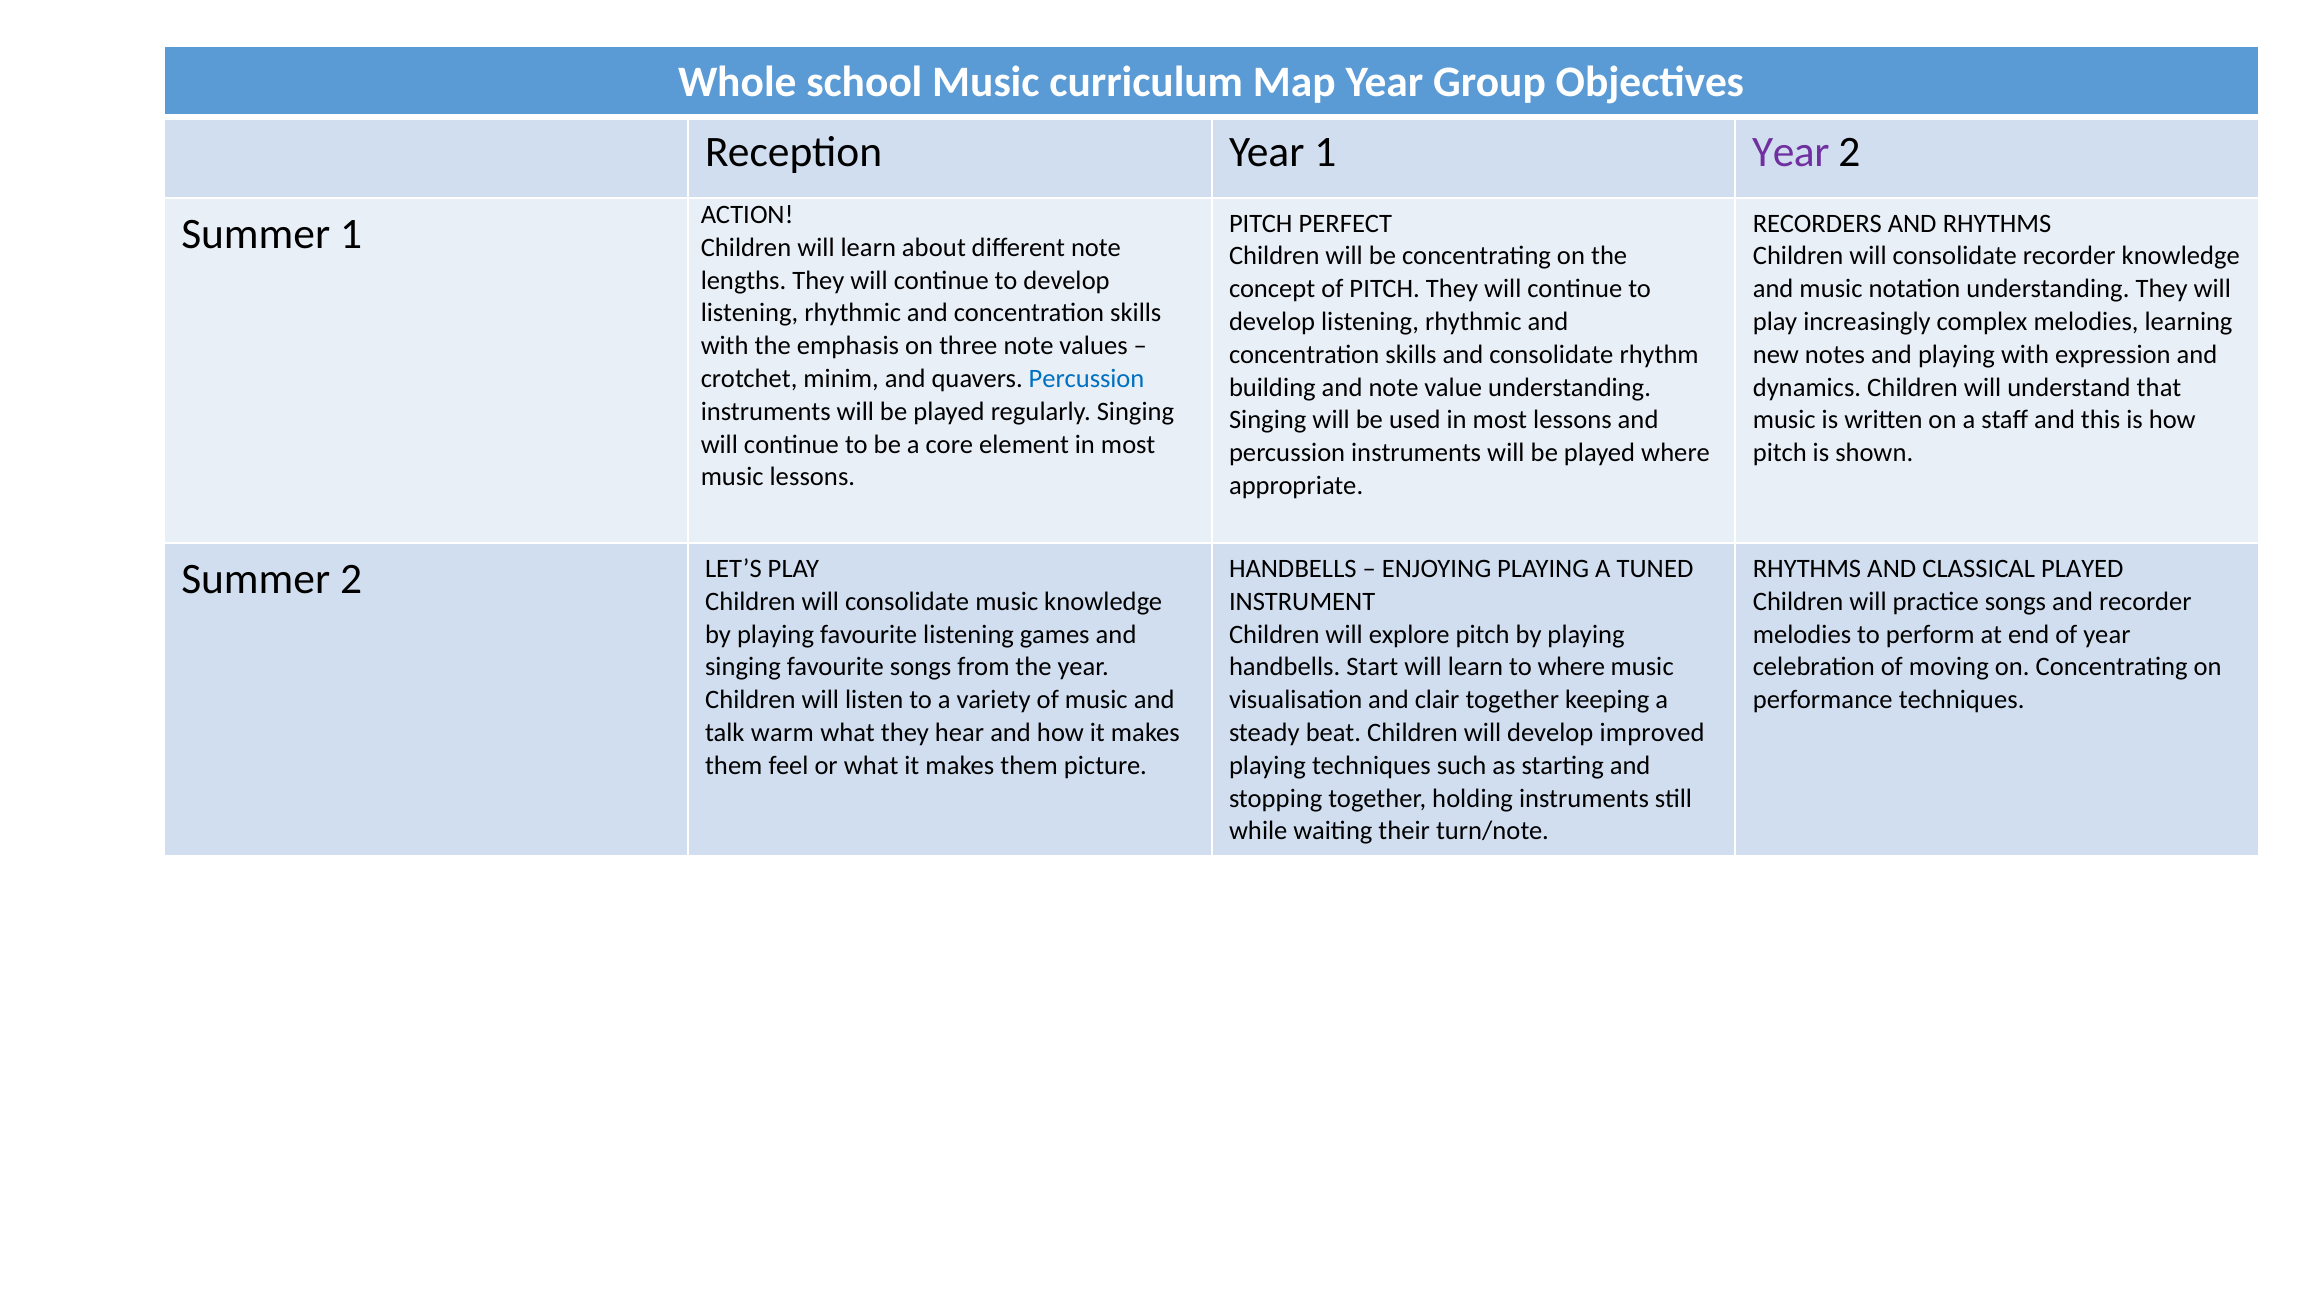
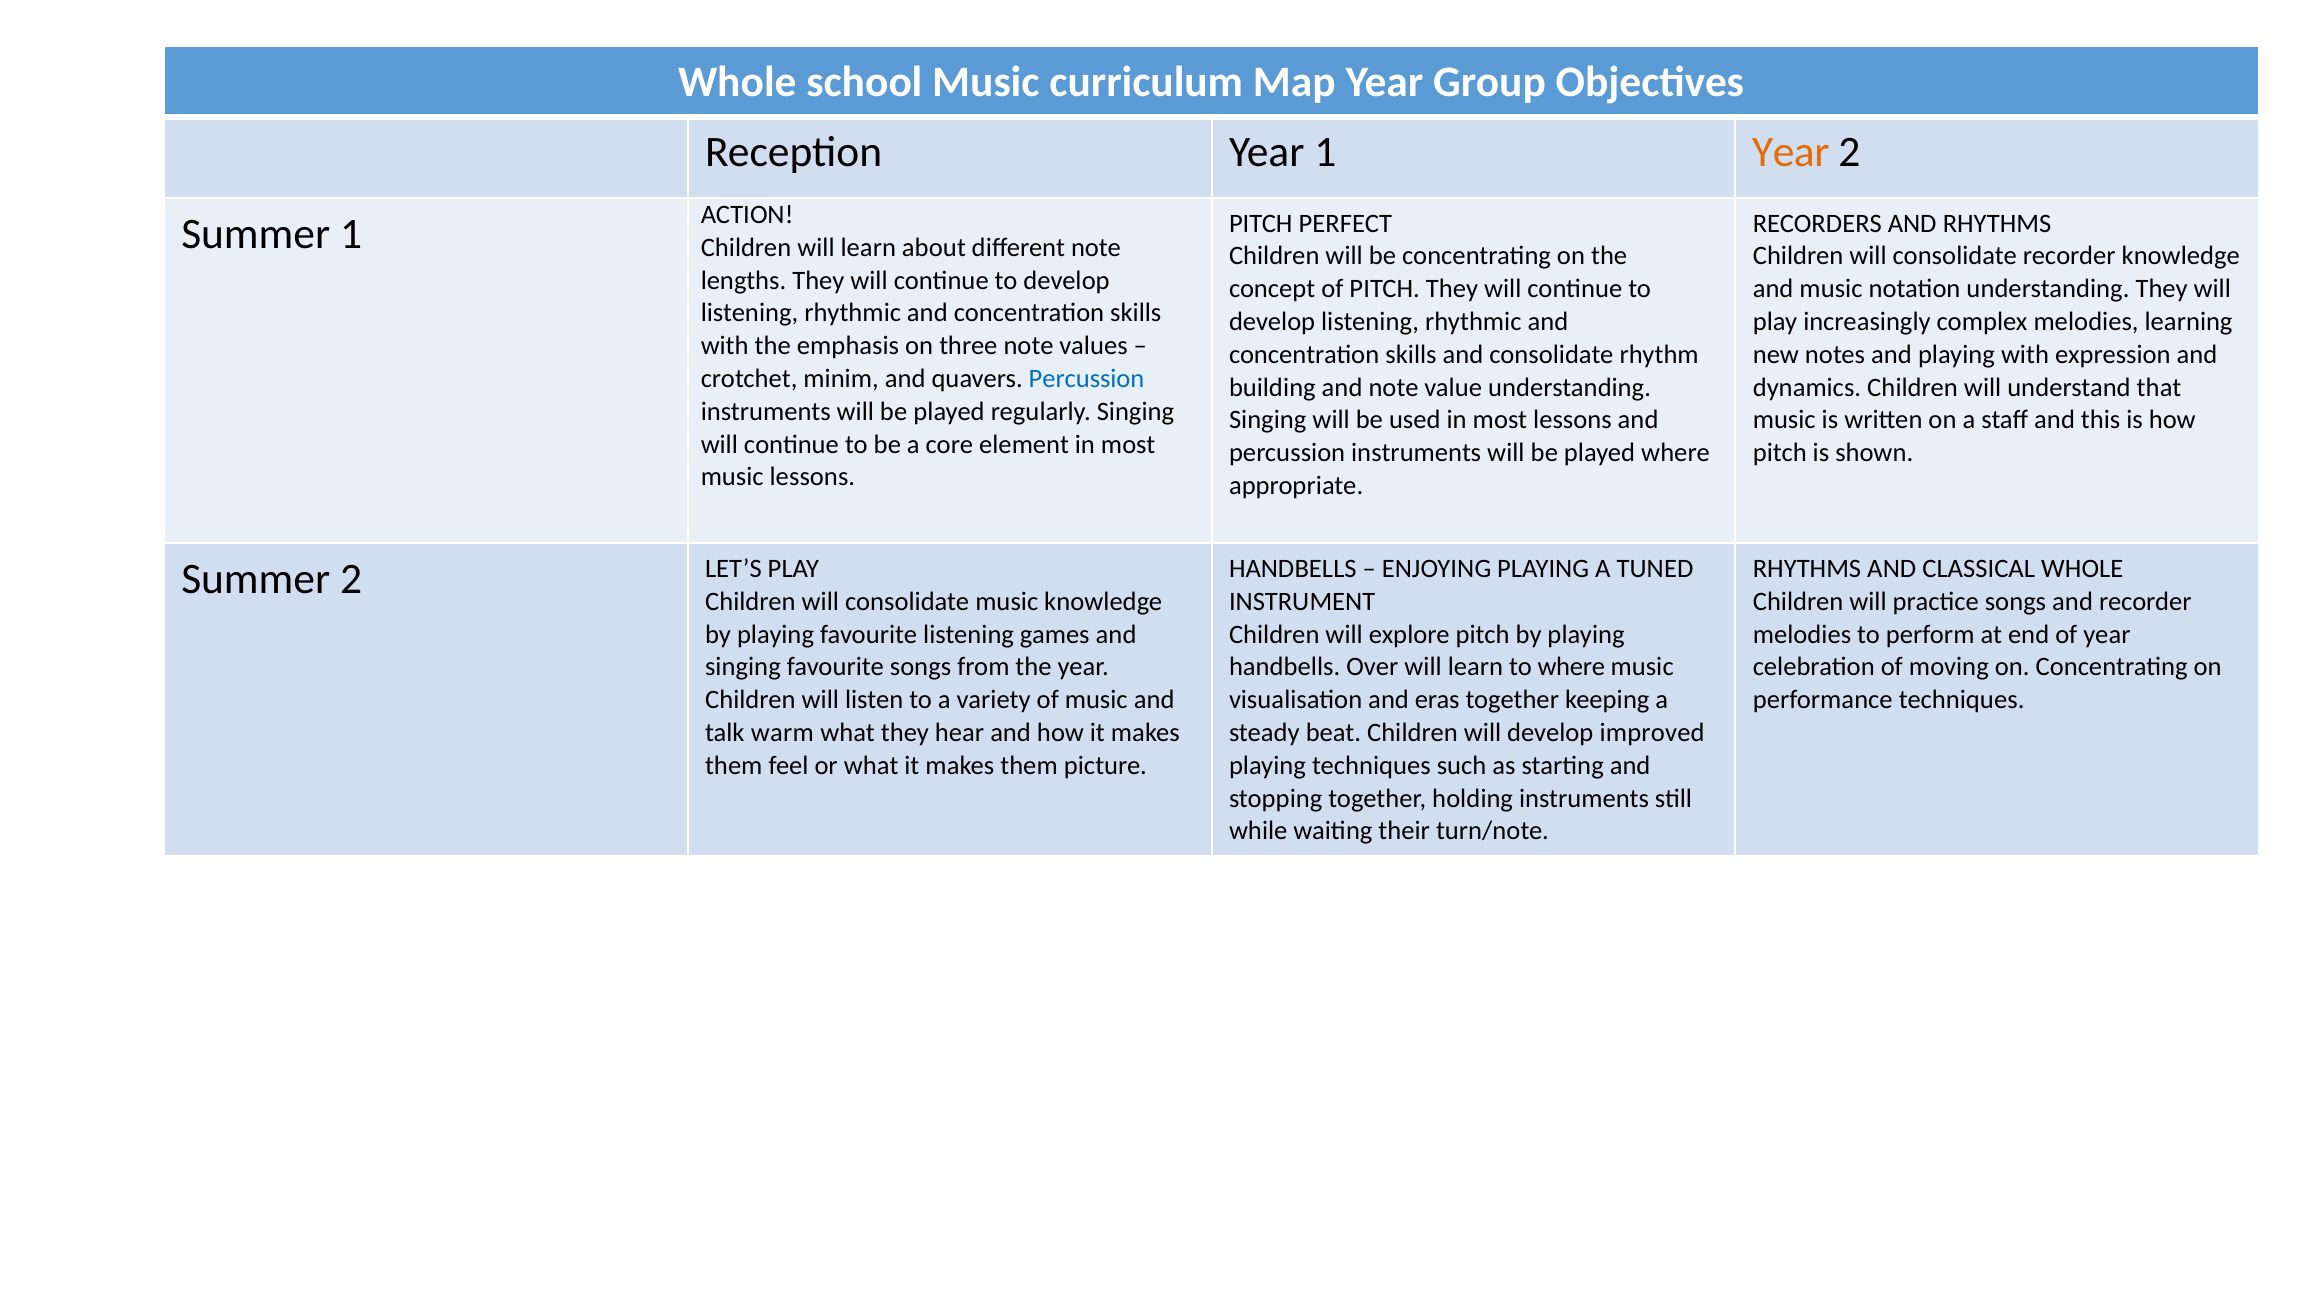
Year at (1791, 153) colour: purple -> orange
CLASSICAL PLAYED: PLAYED -> WHOLE
Start: Start -> Over
clair: clair -> eras
